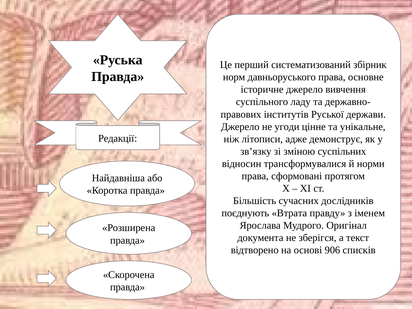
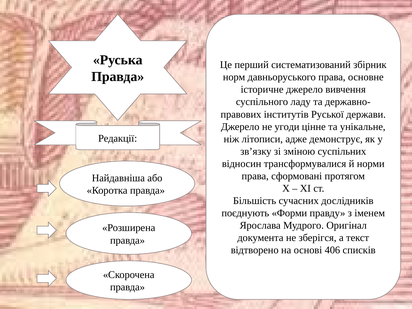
Втрата: Втрата -> Форми
906: 906 -> 406
